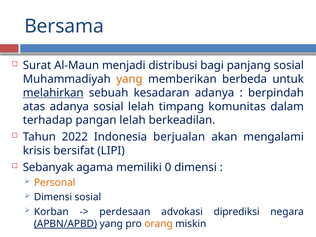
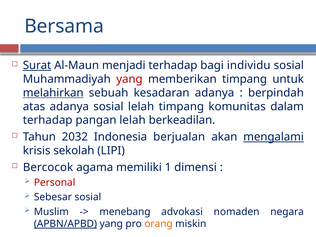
Surat underline: none -> present
menjadi distribusi: distribusi -> terhadap
panjang: panjang -> individu
yang at (129, 79) colour: orange -> red
memberikan berbeda: berbeda -> timpang
2022: 2022 -> 2032
mengalami underline: none -> present
bersifat: bersifat -> sekolah
Sebanyak: Sebanyak -> Bercocok
0: 0 -> 1
Personal colour: orange -> red
Dimensi at (53, 197): Dimensi -> Sebesar
Korban: Korban -> Muslim
perdesaan: perdesaan -> menebang
diprediksi: diprediksi -> nomaden
